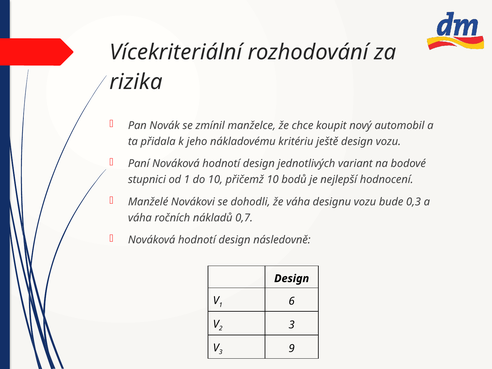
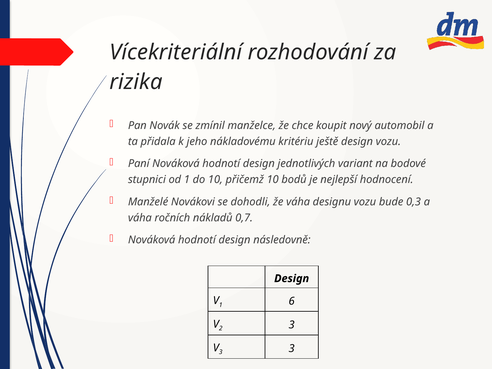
3 9: 9 -> 3
